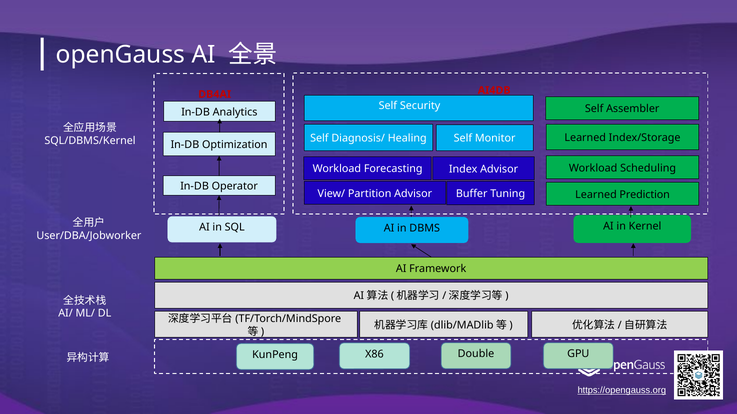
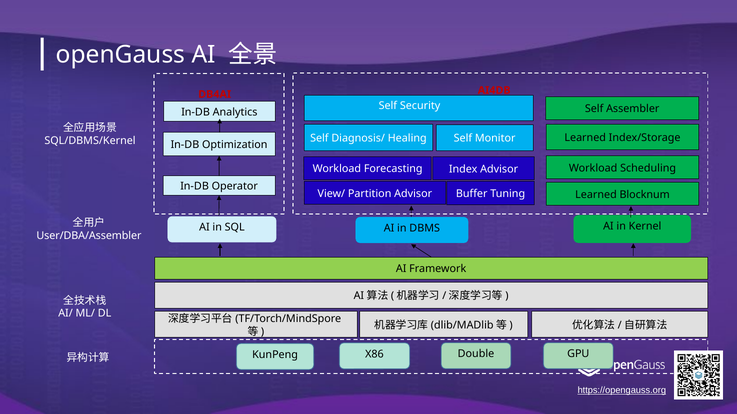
Prediction: Prediction -> Blocknum
User/DBA/Jobworker: User/DBA/Jobworker -> User/DBA/Assembler
